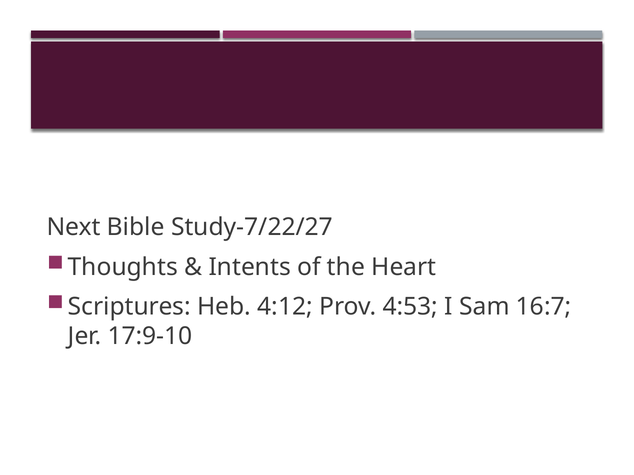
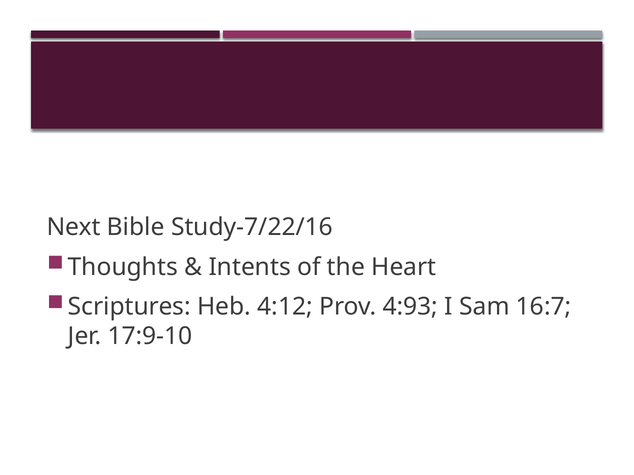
Study-7/22/27: Study-7/22/27 -> Study-7/22/16
4:53: 4:53 -> 4:93
